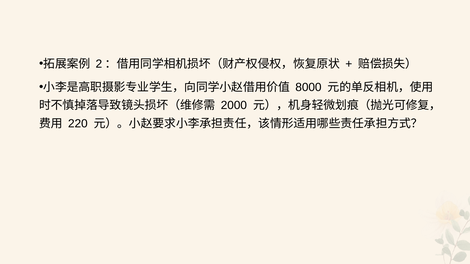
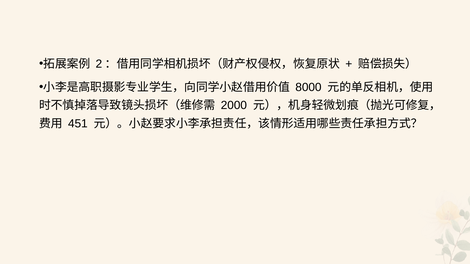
220: 220 -> 451
